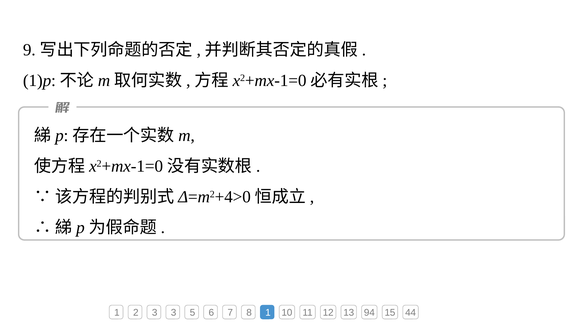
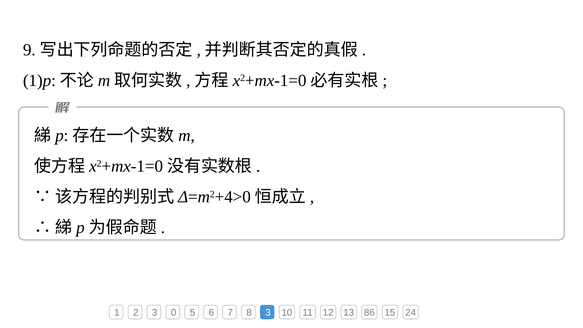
3 3: 3 -> 0
8 1: 1 -> 3
94: 94 -> 86
44: 44 -> 24
